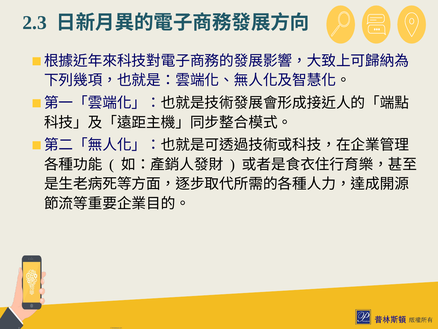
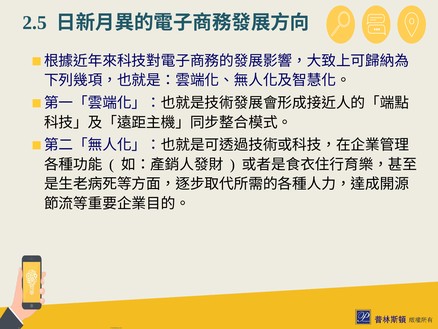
2.3: 2.3 -> 2.5
